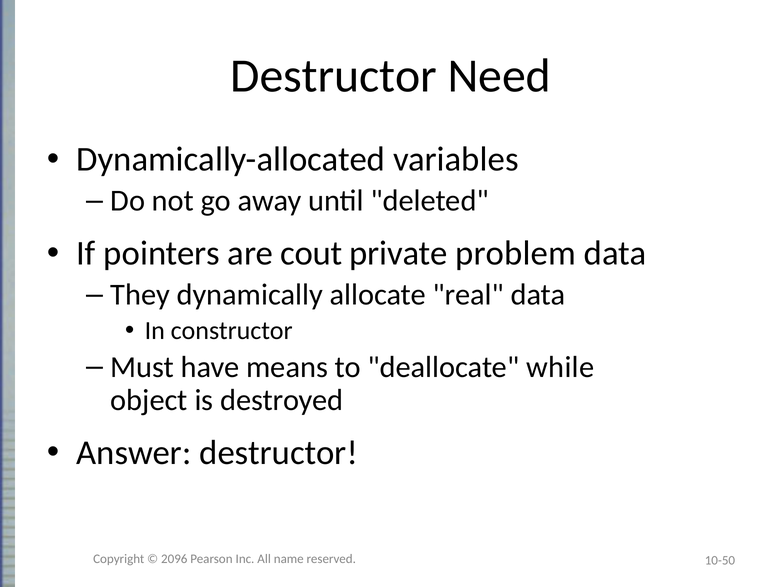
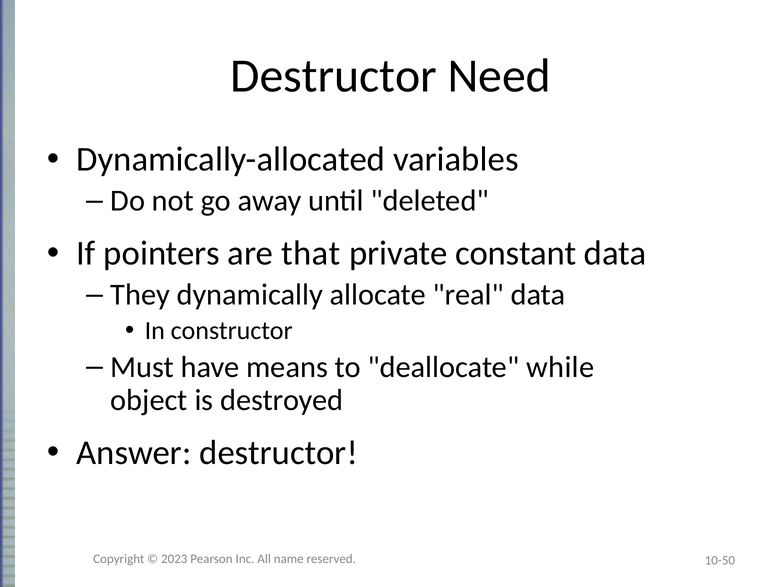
cout: cout -> that
problem: problem -> constant
2096: 2096 -> 2023
